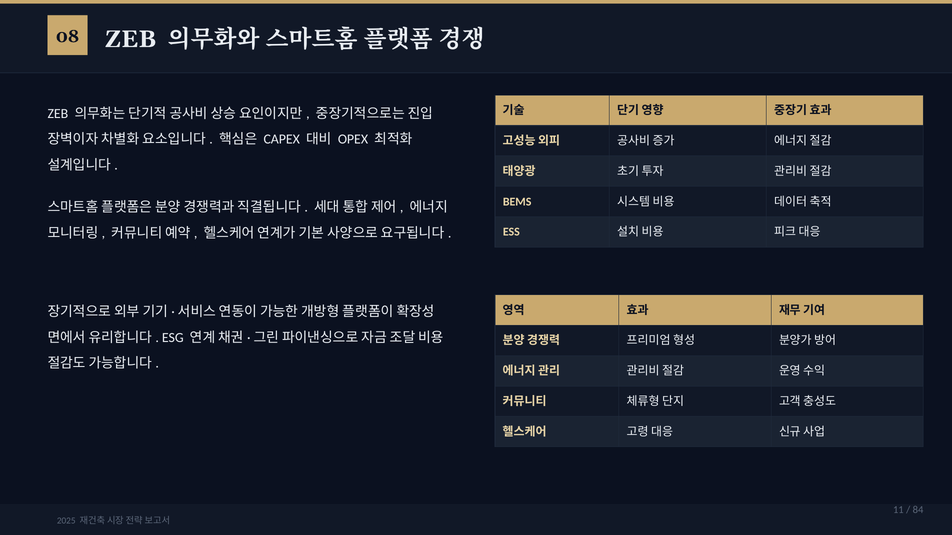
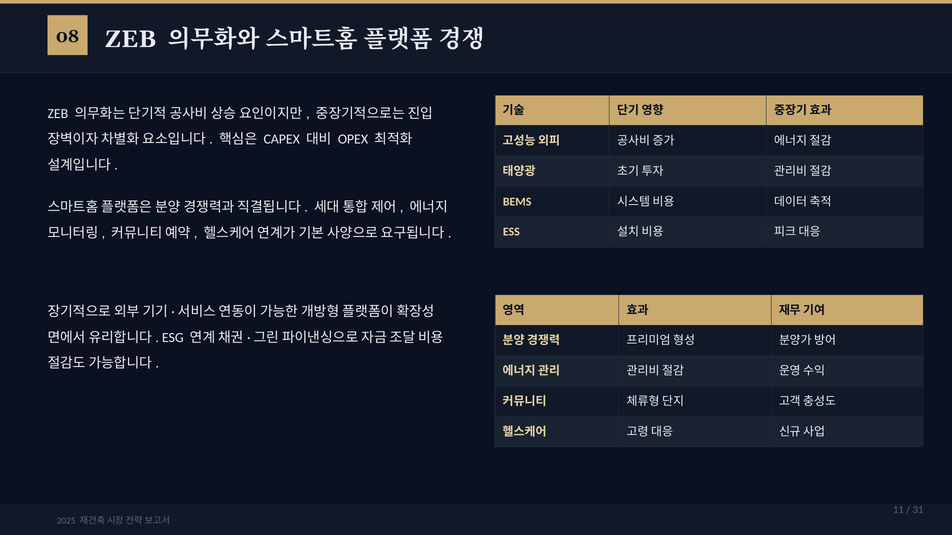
84: 84 -> 31
